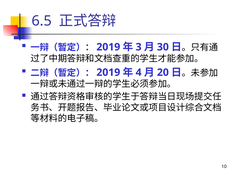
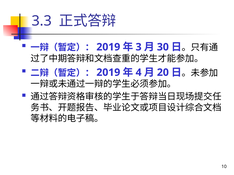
6.5: 6.5 -> 3.3
